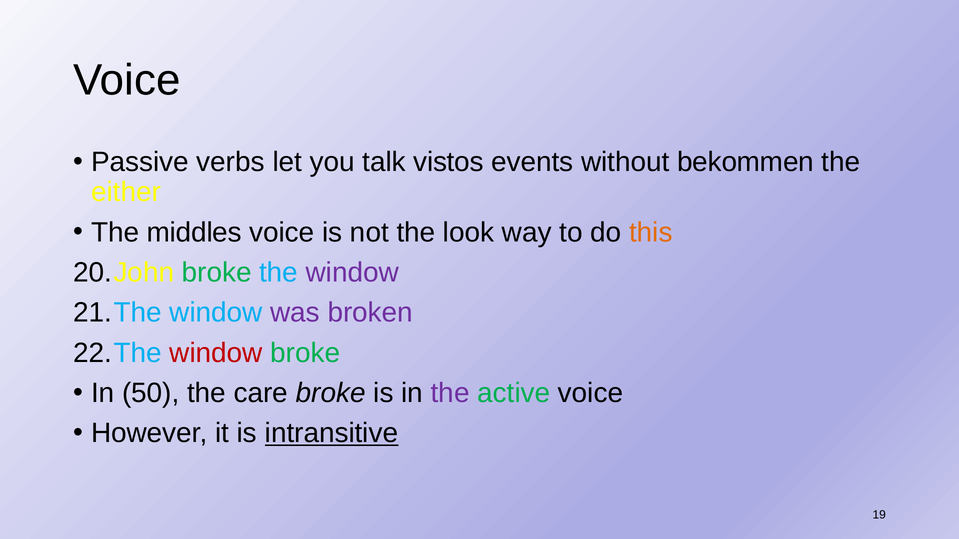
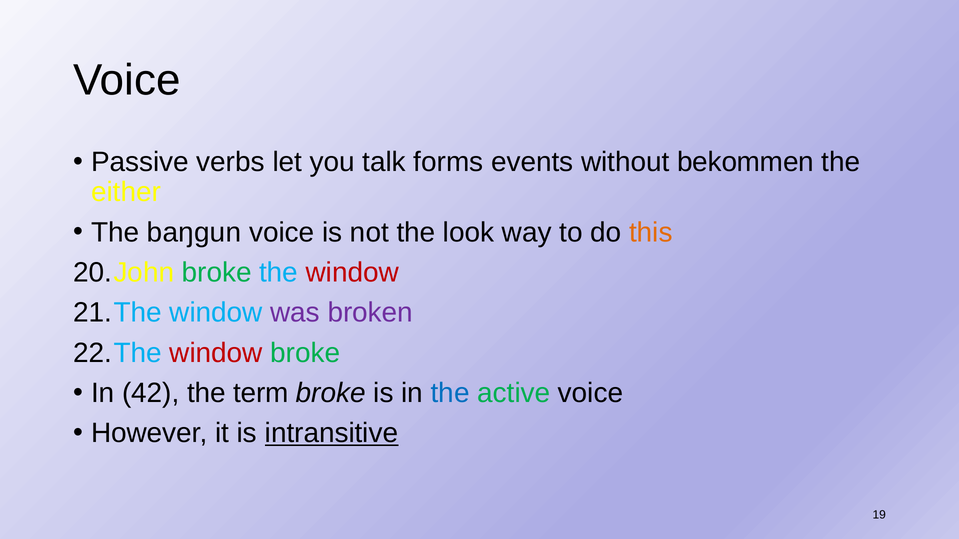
vistos: vistos -> forms
middles: middles -> baŋgun
window at (352, 273) colour: purple -> red
50: 50 -> 42
care: care -> term
the at (450, 393) colour: purple -> blue
